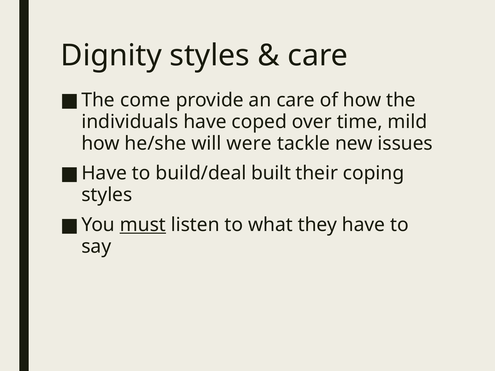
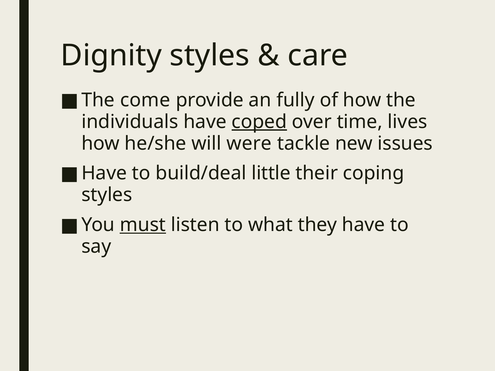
an care: care -> fully
coped underline: none -> present
mild: mild -> lives
built: built -> little
